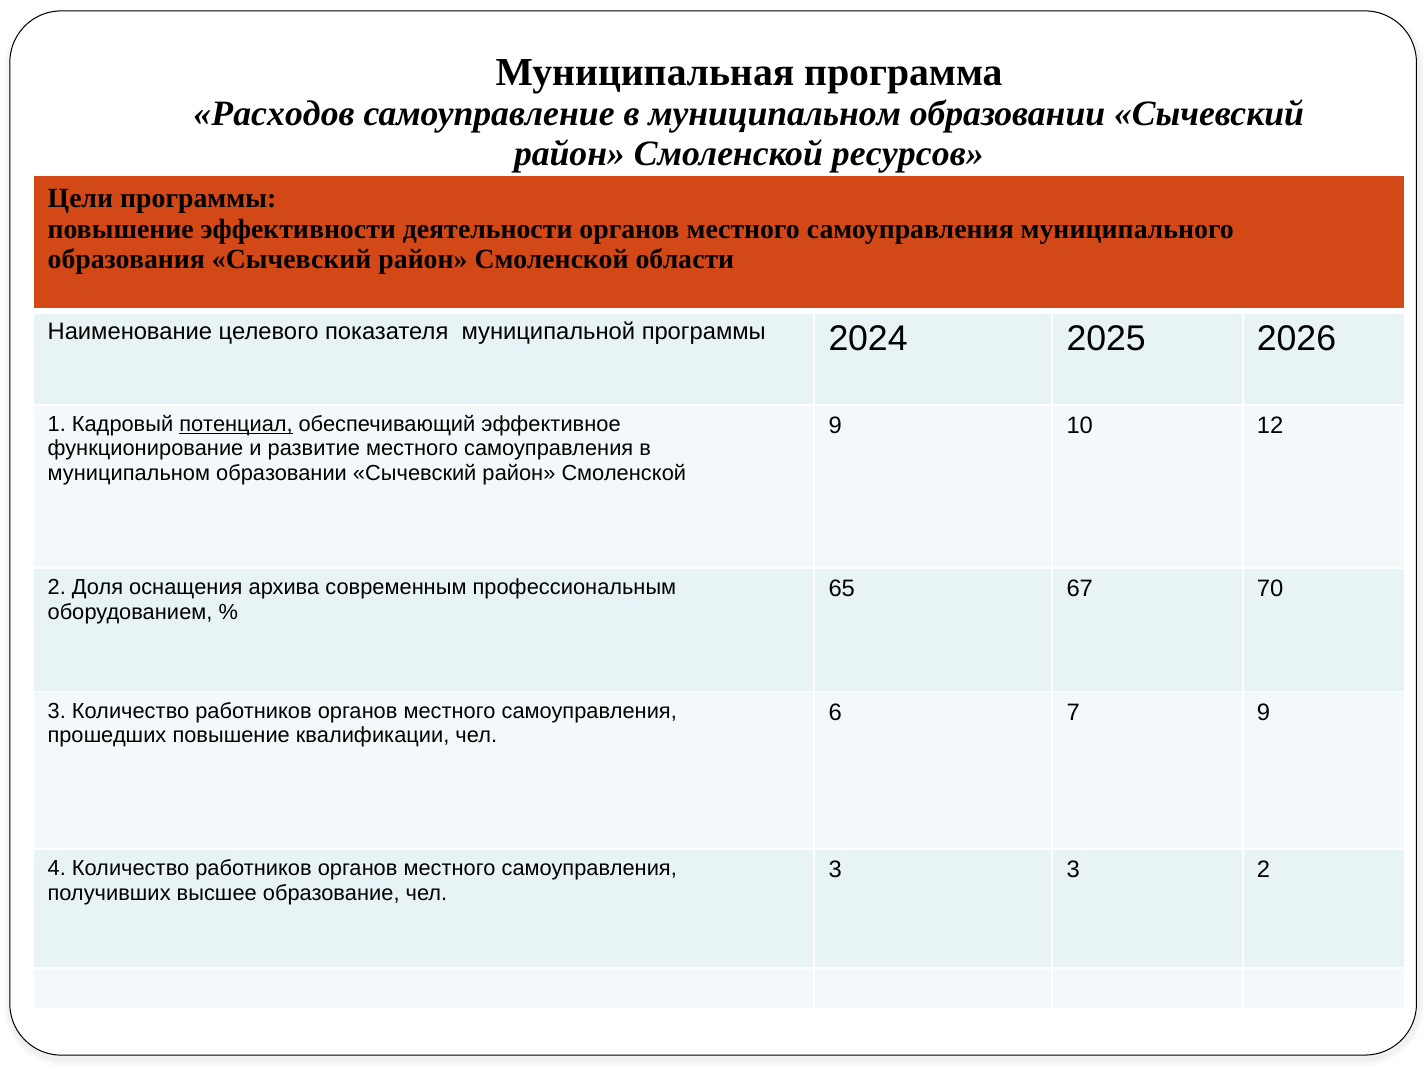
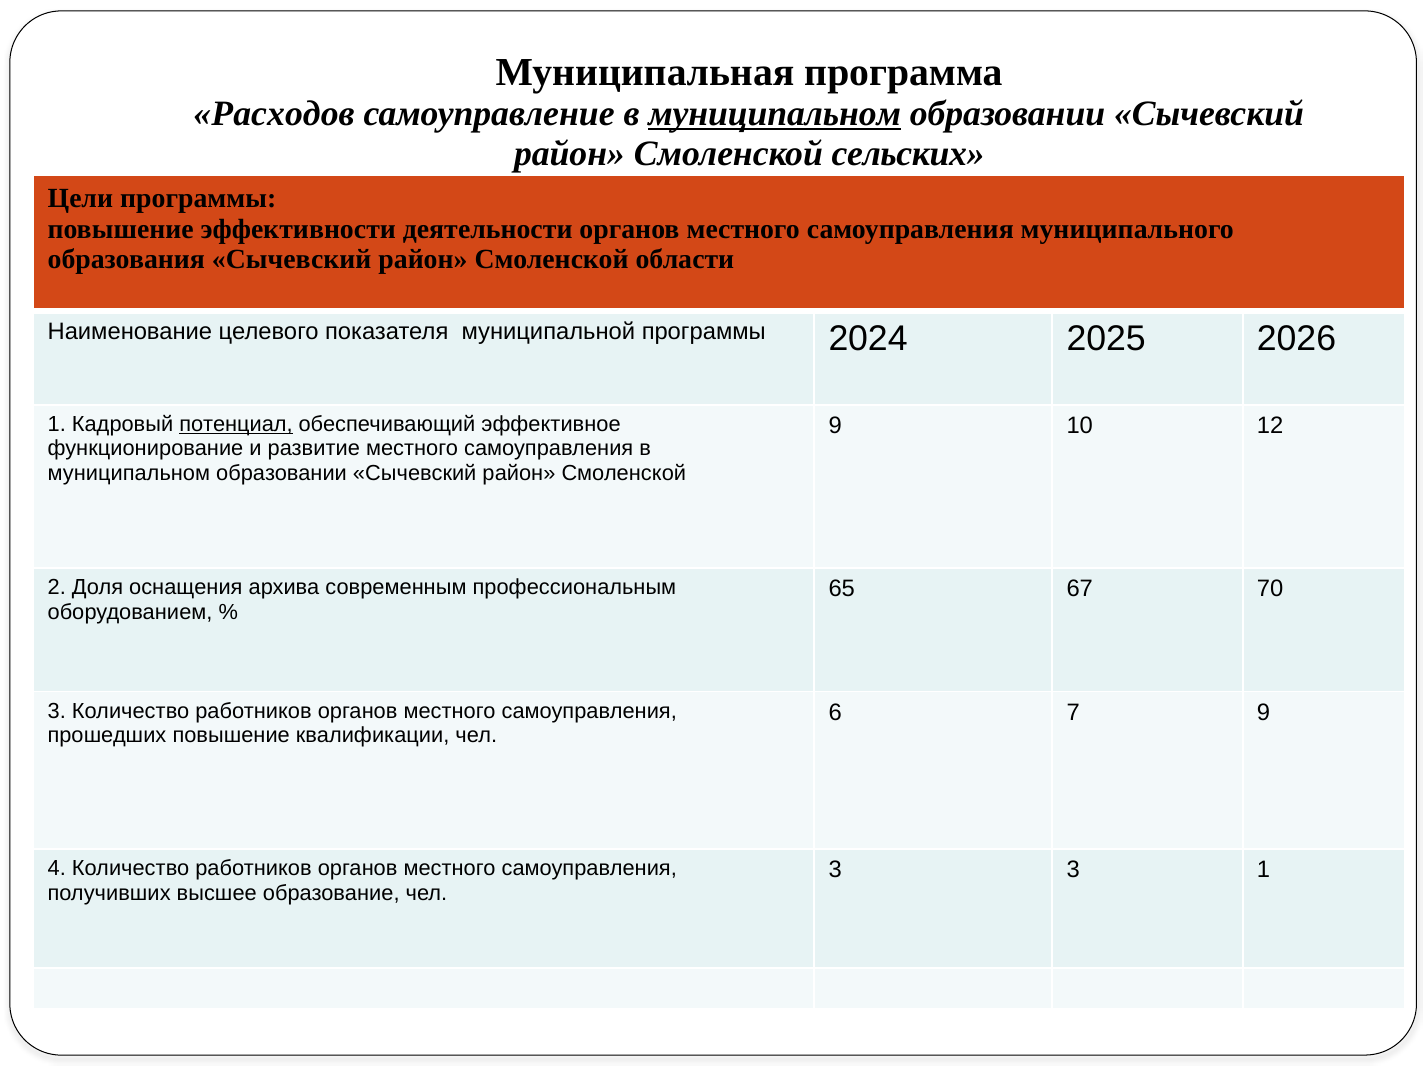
муниципальном at (775, 114) underline: none -> present
ресурсов: ресурсов -> сельских
3 2: 2 -> 1
